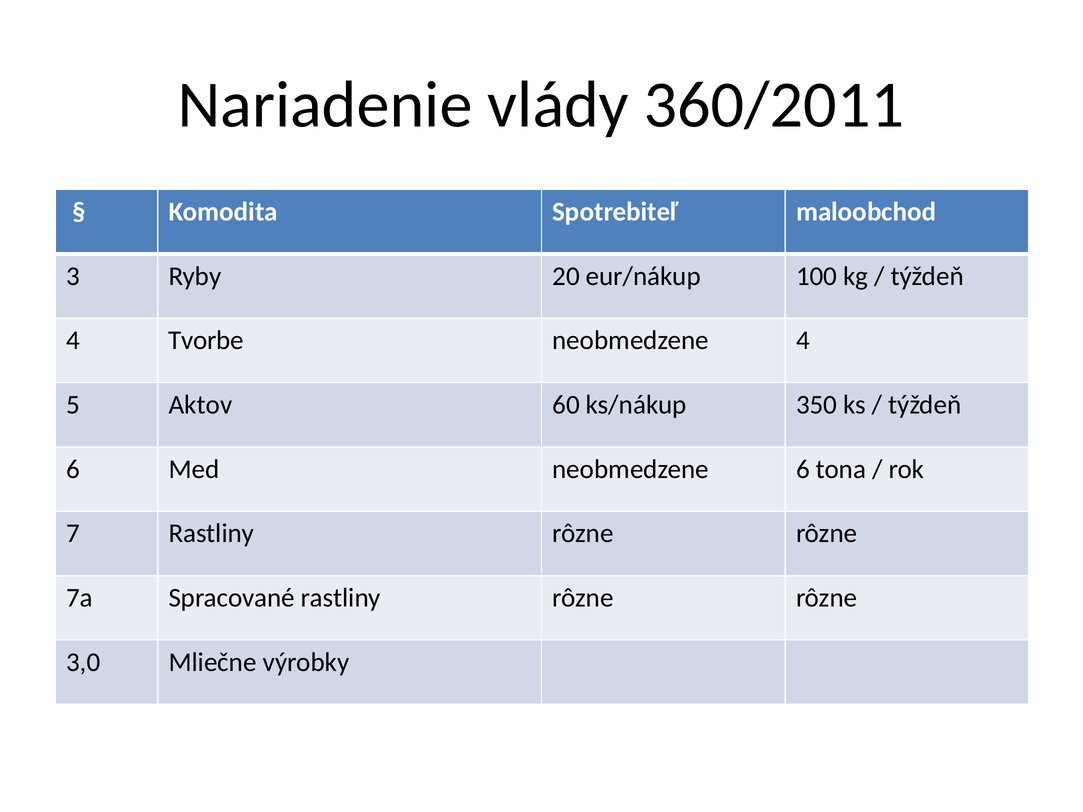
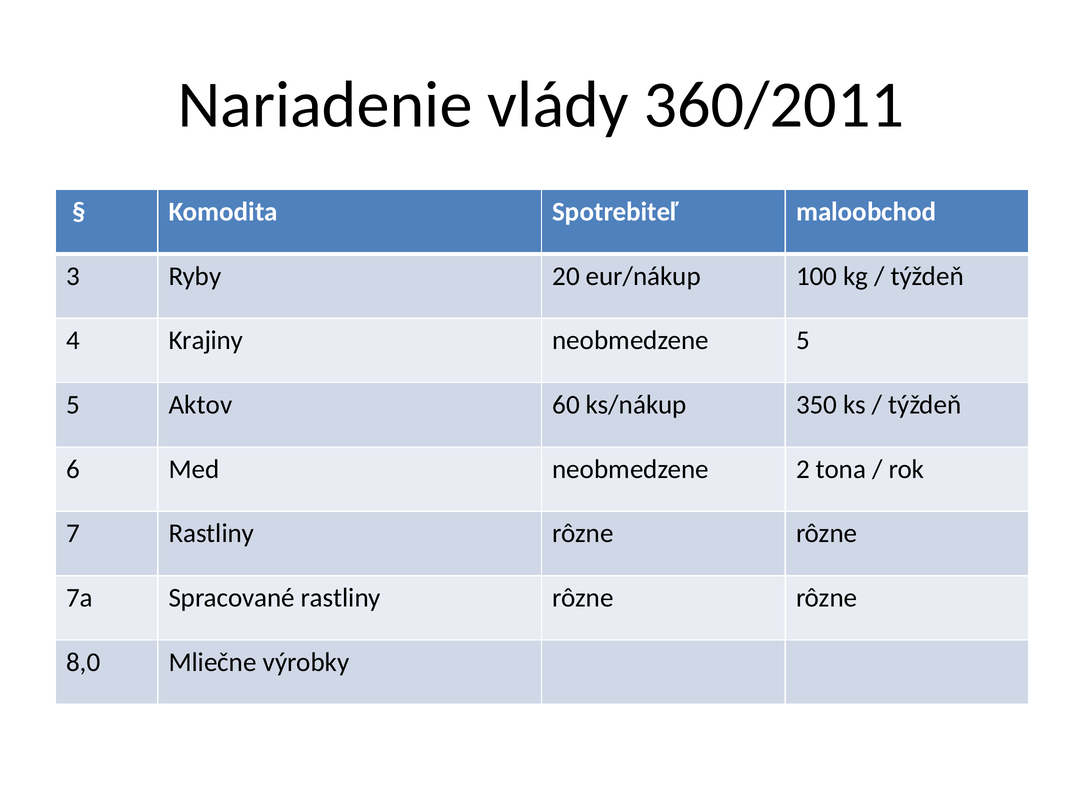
Tvorbe: Tvorbe -> Krajiny
neobmedzene 4: 4 -> 5
neobmedzene 6: 6 -> 2
3,0: 3,0 -> 8,0
